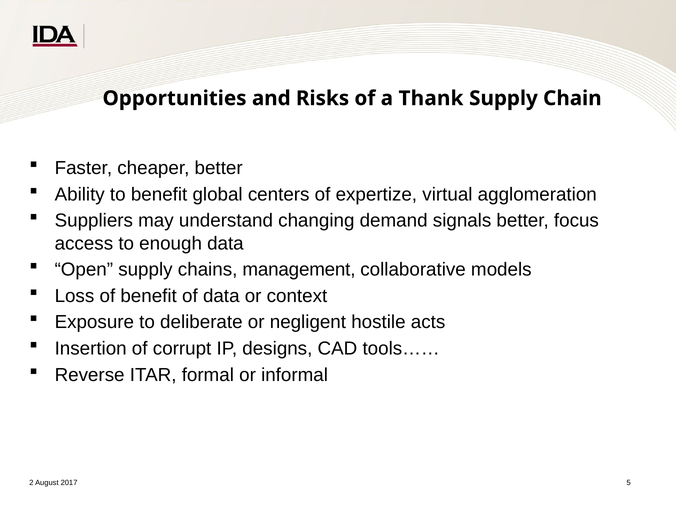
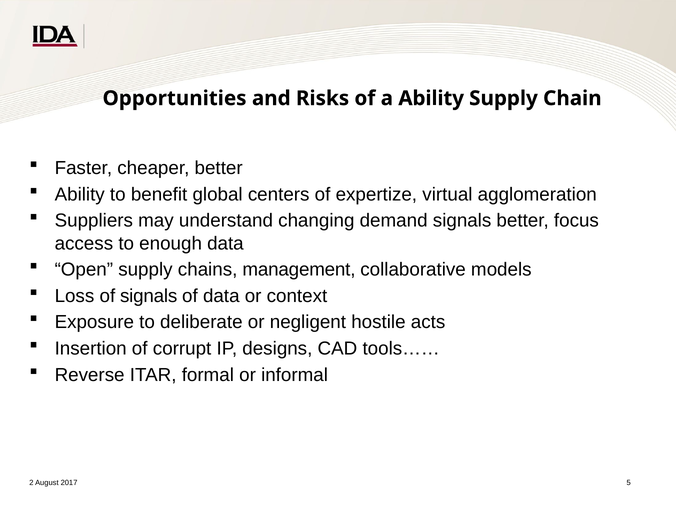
a Thank: Thank -> Ability
of benefit: benefit -> signals
